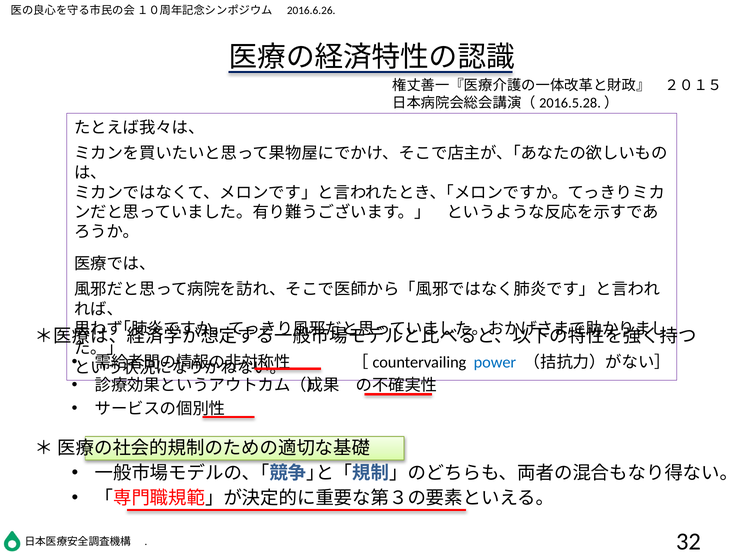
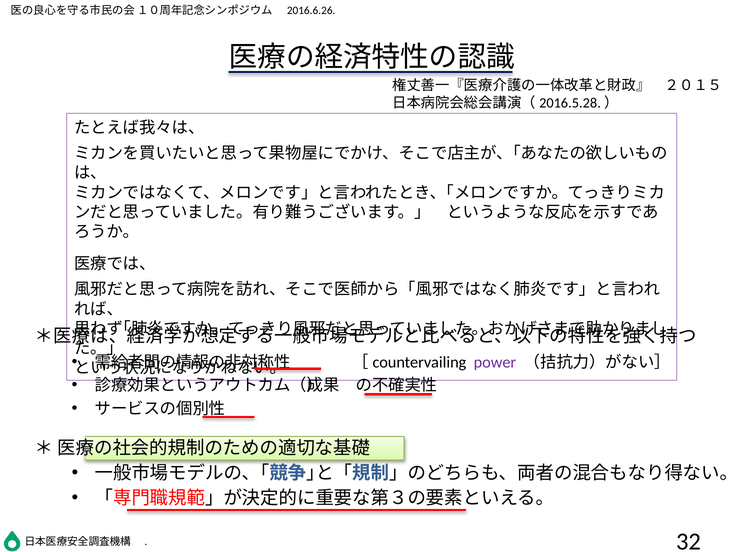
power colour: blue -> purple
